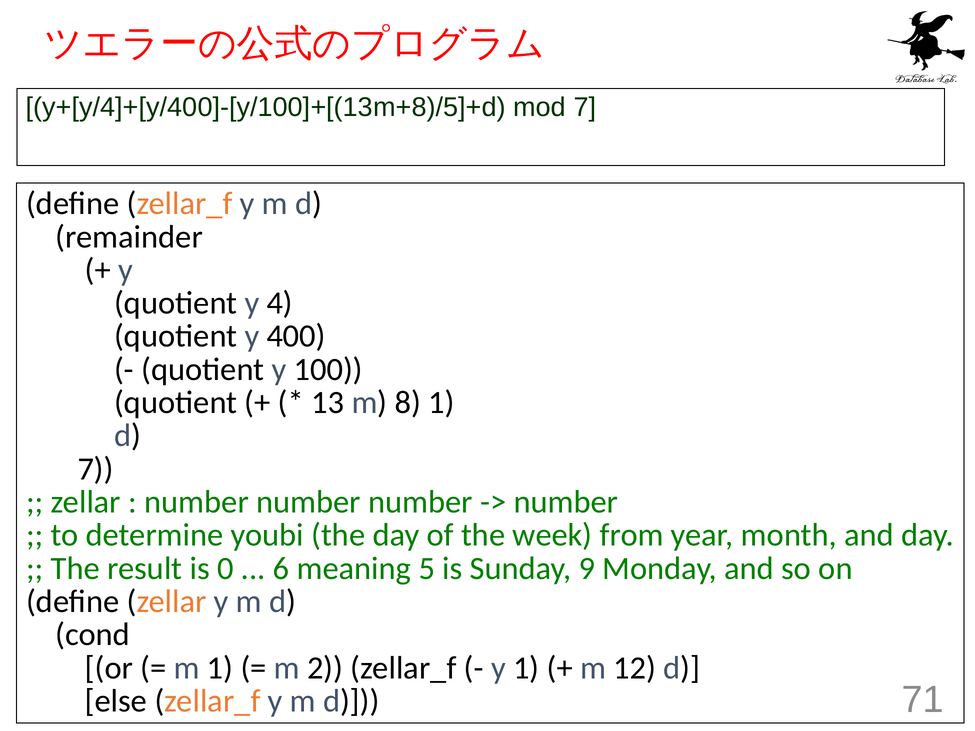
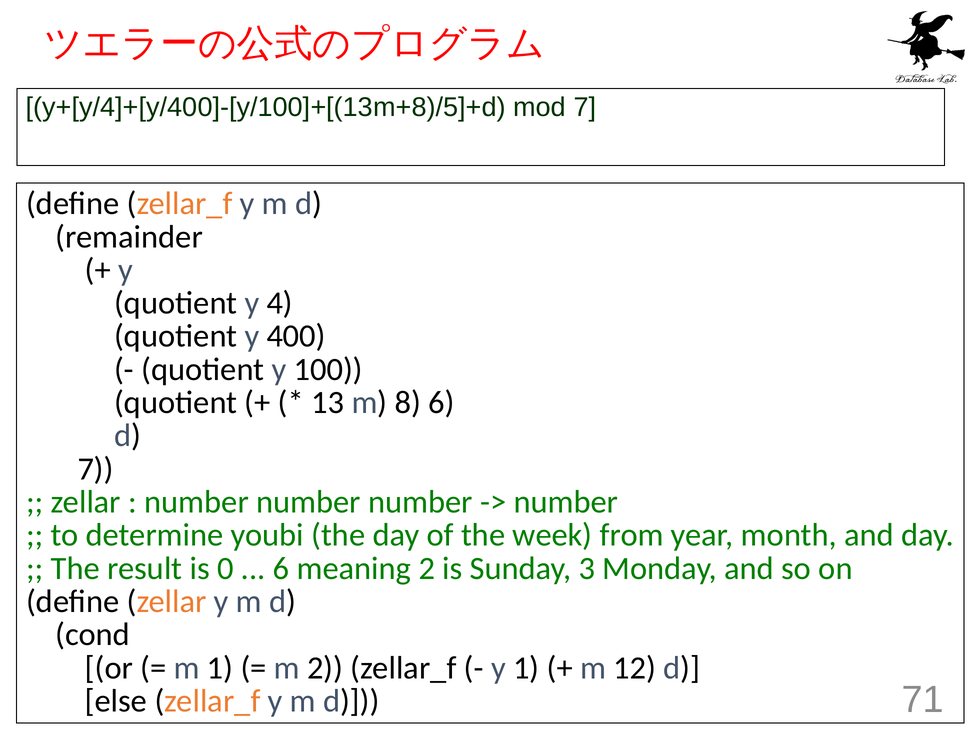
8 1: 1 -> 6
meaning 5: 5 -> 2
9: 9 -> 3
